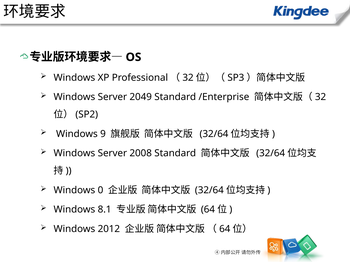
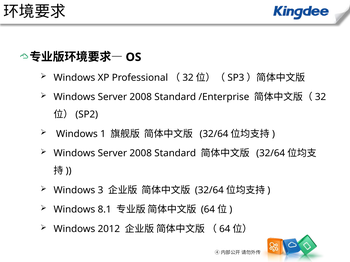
2049 at (141, 97): 2049 -> 2008
9: 9 -> 1
0: 0 -> 3
